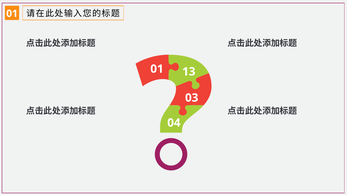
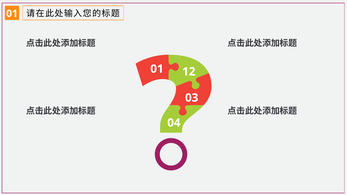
13: 13 -> 12
